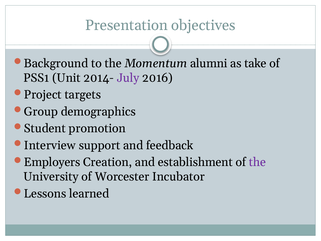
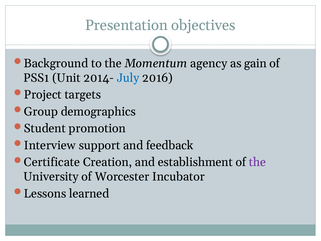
alumni: alumni -> agency
take: take -> gain
July colour: purple -> blue
Employers: Employers -> Certificate
